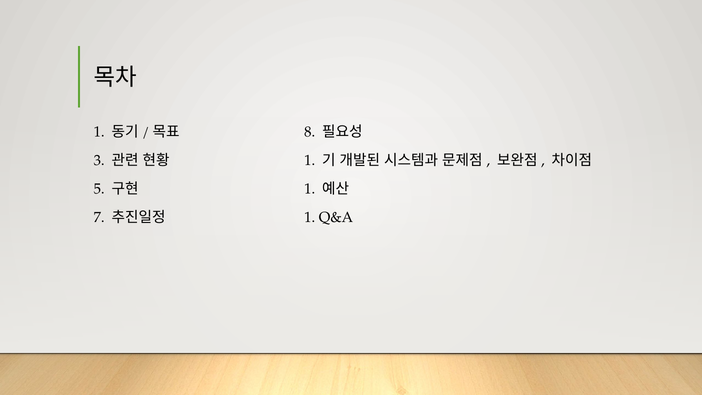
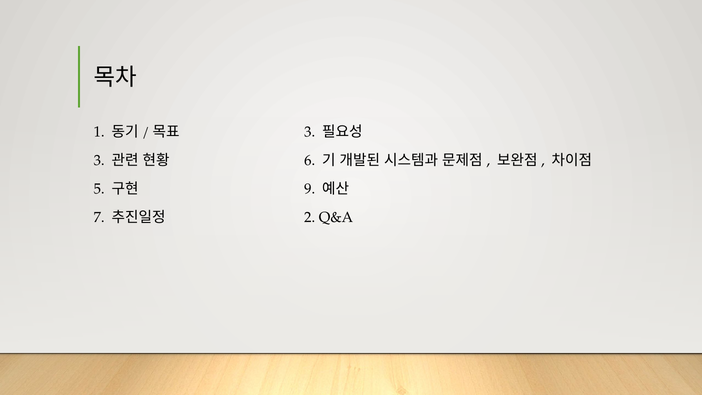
8 at (310, 132): 8 -> 3
1 at (310, 160): 1 -> 6
1 at (310, 189): 1 -> 9
1 at (310, 217): 1 -> 2
